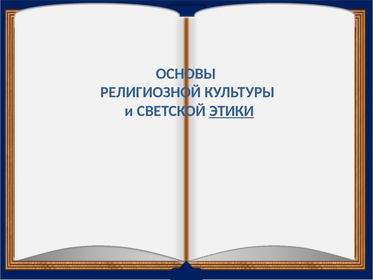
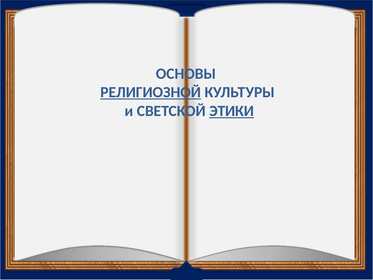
РЕЛИГИОЗНОЙ underline: none -> present
